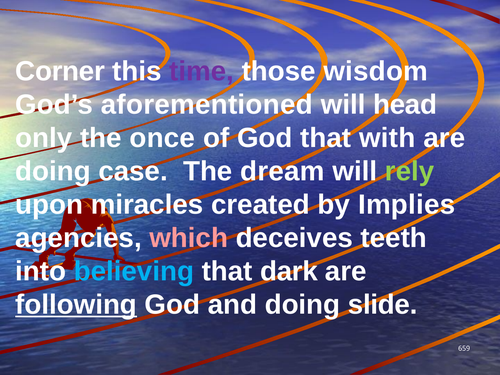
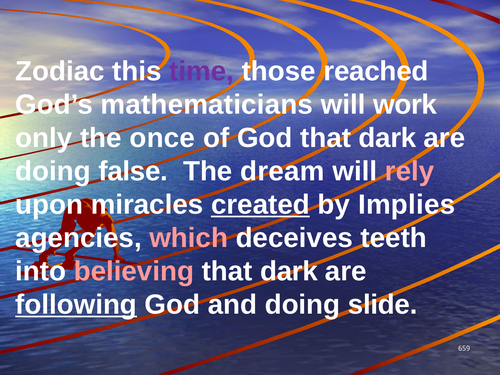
Corner: Corner -> Zodiac
wisdom: wisdom -> reached
aforementioned: aforementioned -> mathematicians
head: head -> work
God that with: with -> dark
case: case -> false
rely colour: light green -> pink
created underline: none -> present
believing colour: light blue -> pink
